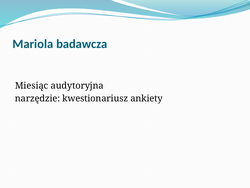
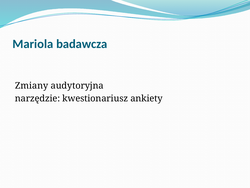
Miesiąc: Miesiąc -> Zmiany
